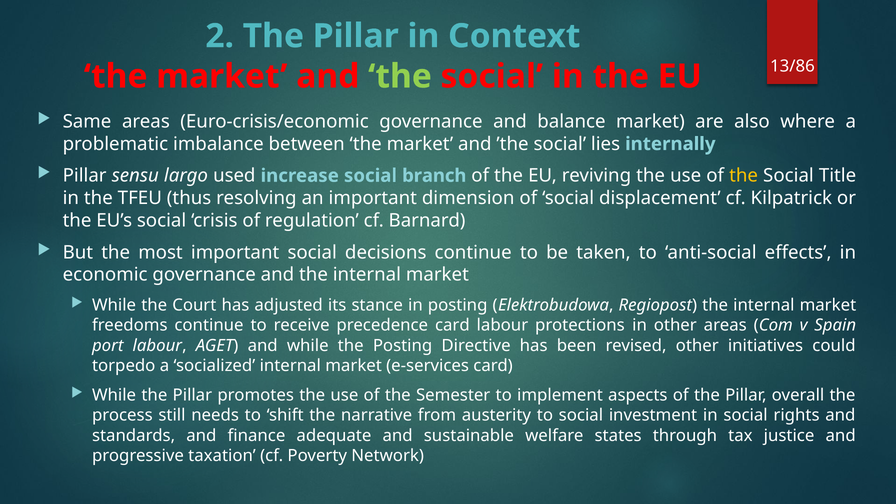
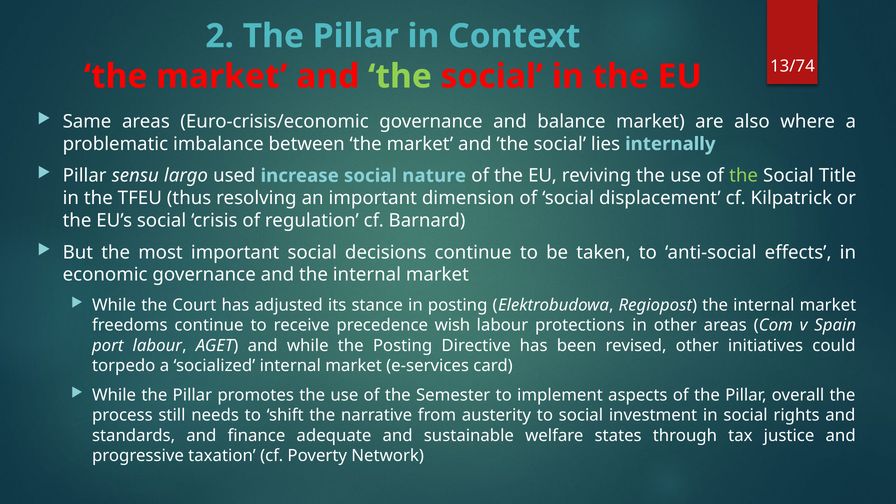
13/86: 13/86 -> 13/74
branch: branch -> nature
the at (744, 176) colour: yellow -> light green
precedence card: card -> wish
